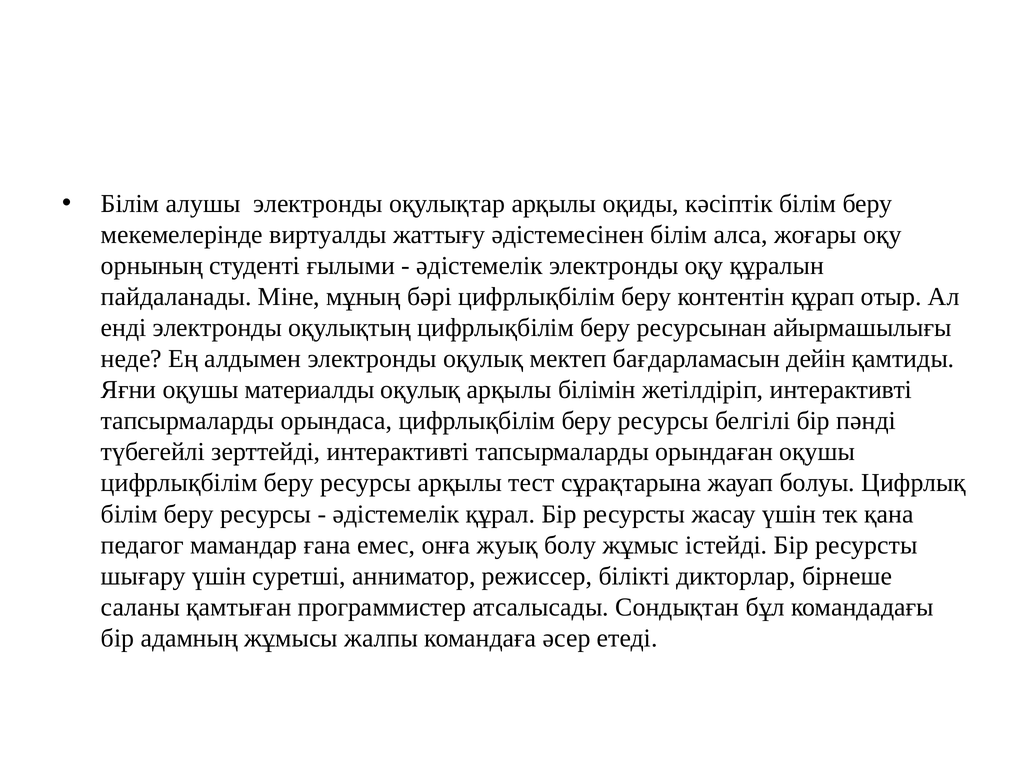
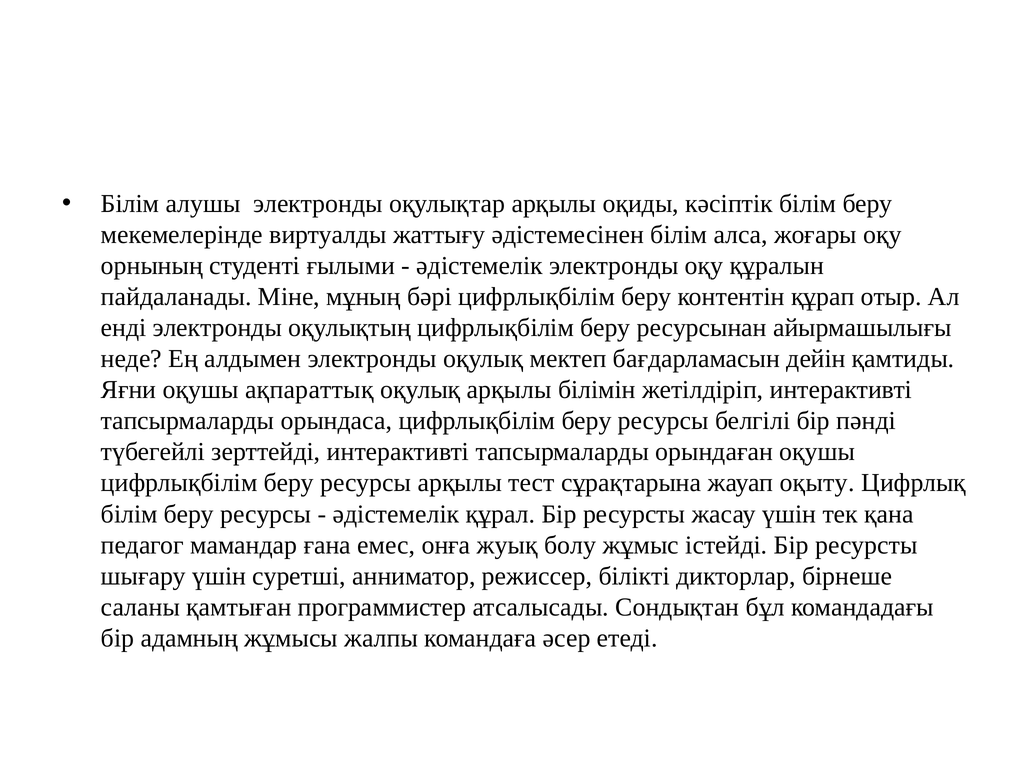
материалды: материалды -> ақпараттық
болуы: болуы -> оқыту
